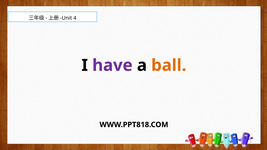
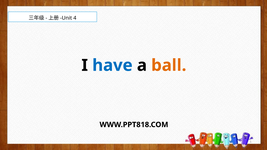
have colour: purple -> blue
